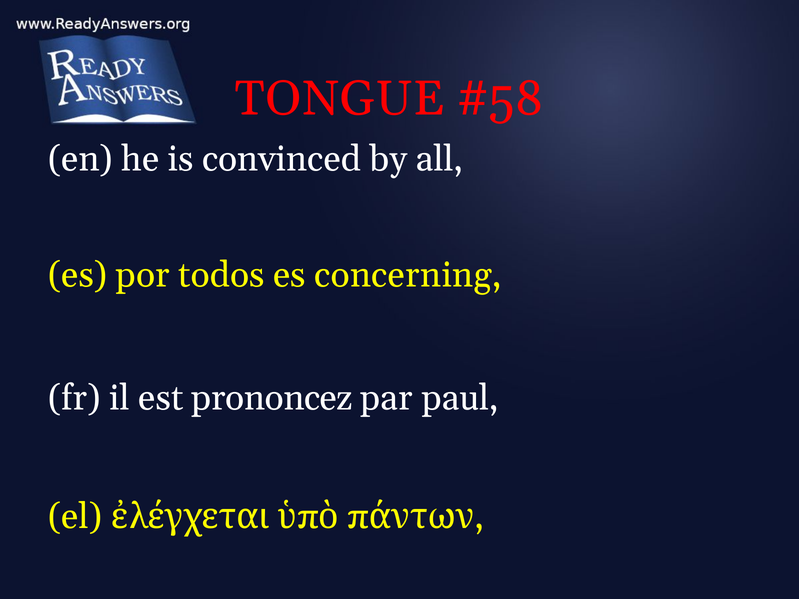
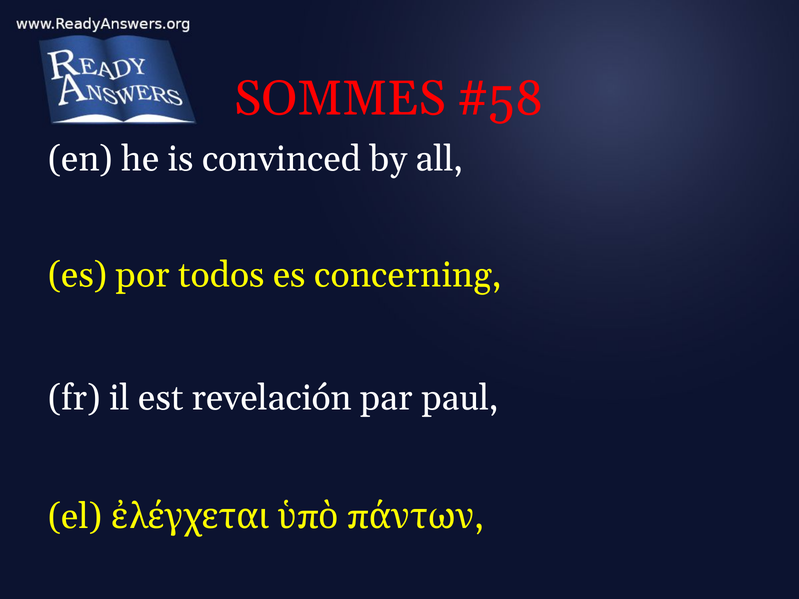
TONGUE: TONGUE -> SOMMES
prononcez: prononcez -> revelación
